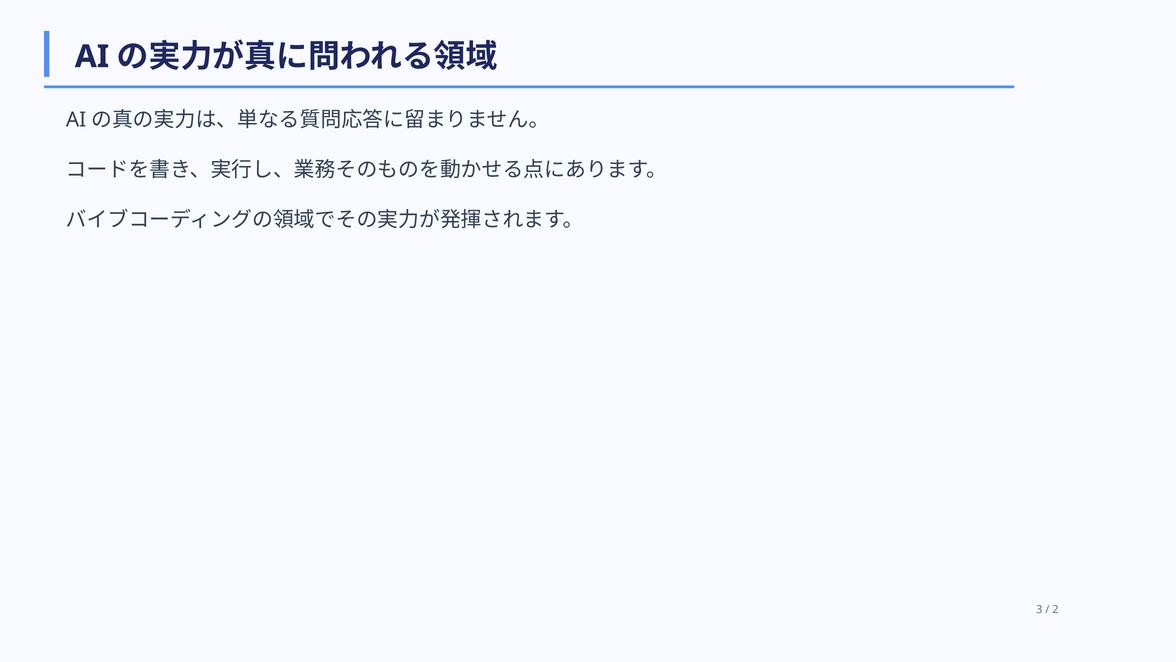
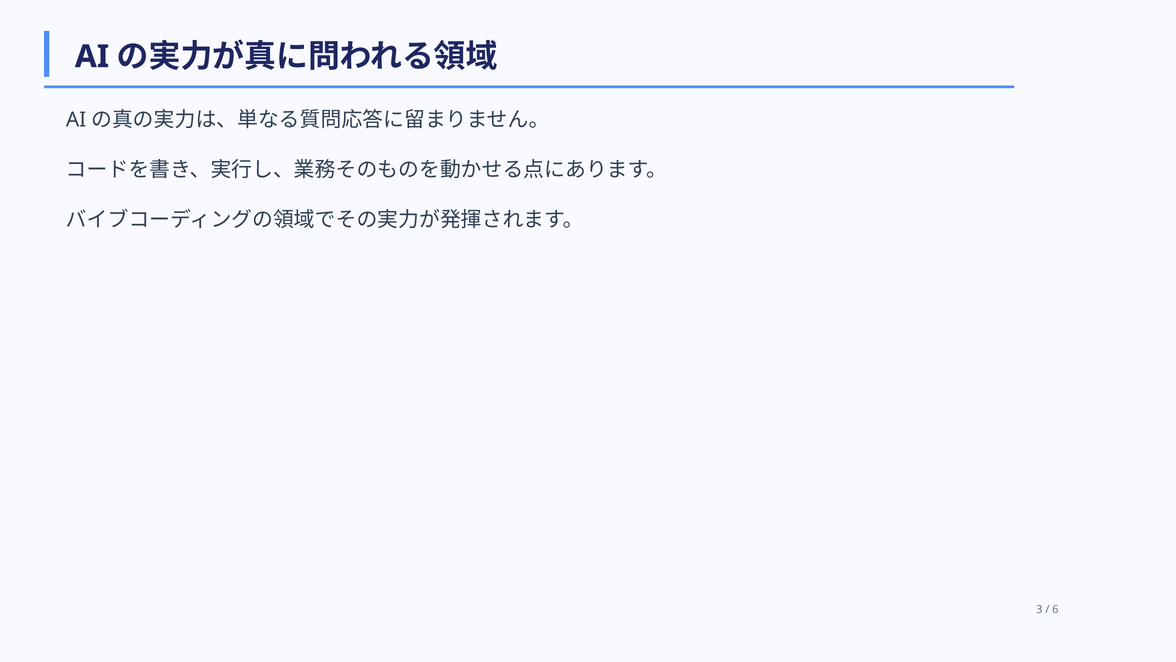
2: 2 -> 6
